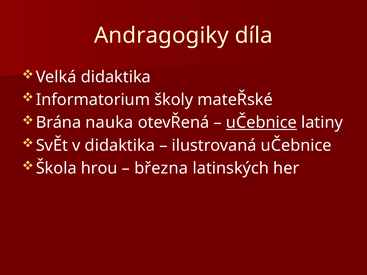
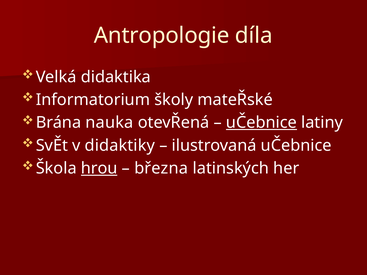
Andragogiky: Andragogiky -> Antropologie
v didaktika: didaktika -> didaktiky
hrou underline: none -> present
